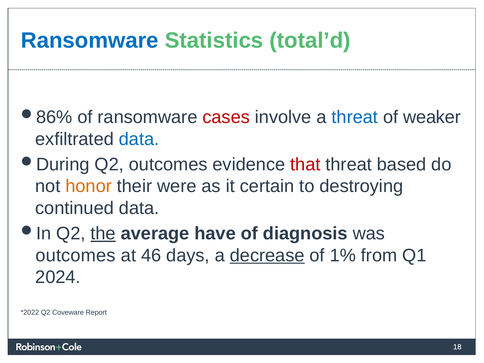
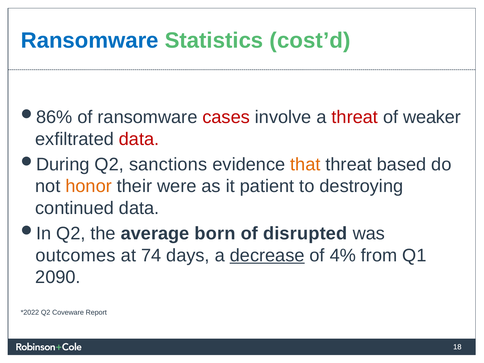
total’d: total’d -> cost’d
threat at (355, 117) colour: blue -> red
data at (139, 139) colour: blue -> red
Q2 outcomes: outcomes -> sanctions
that colour: red -> orange
certain: certain -> patient
the underline: present -> none
have: have -> born
diagnosis: diagnosis -> disrupted
46: 46 -> 74
1%: 1% -> 4%
2024: 2024 -> 2090
